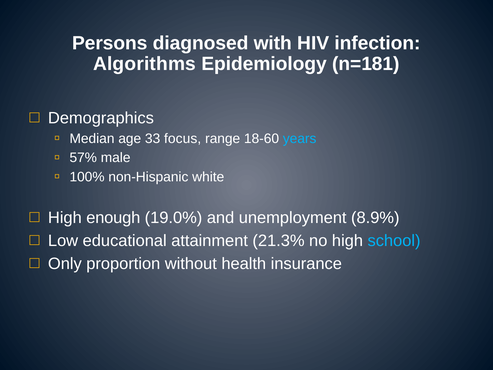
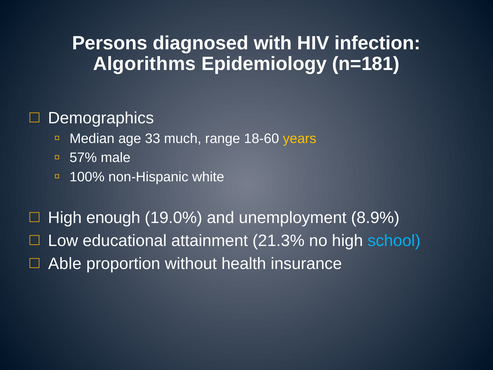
focus: focus -> much
years colour: light blue -> yellow
Only: Only -> Able
